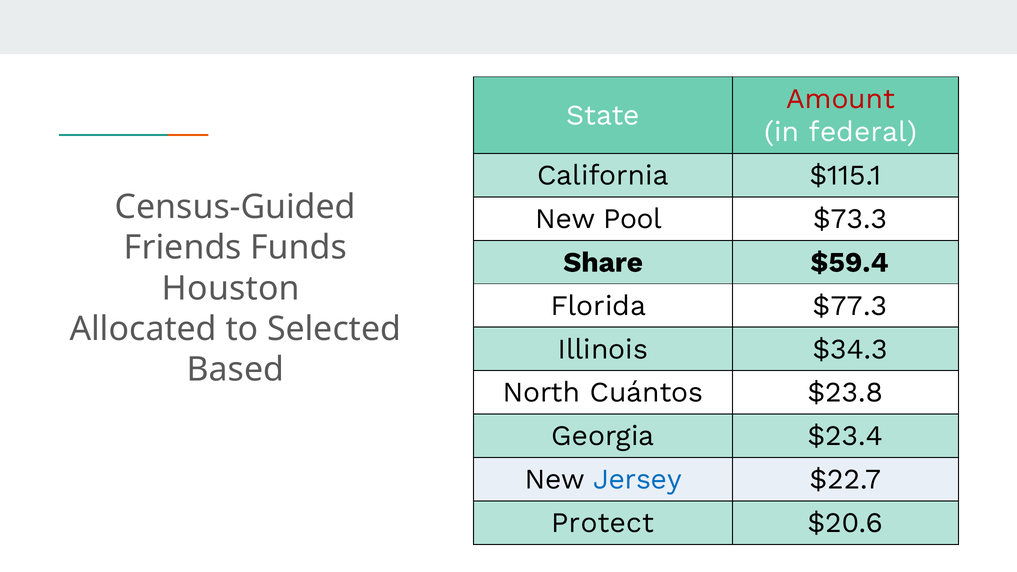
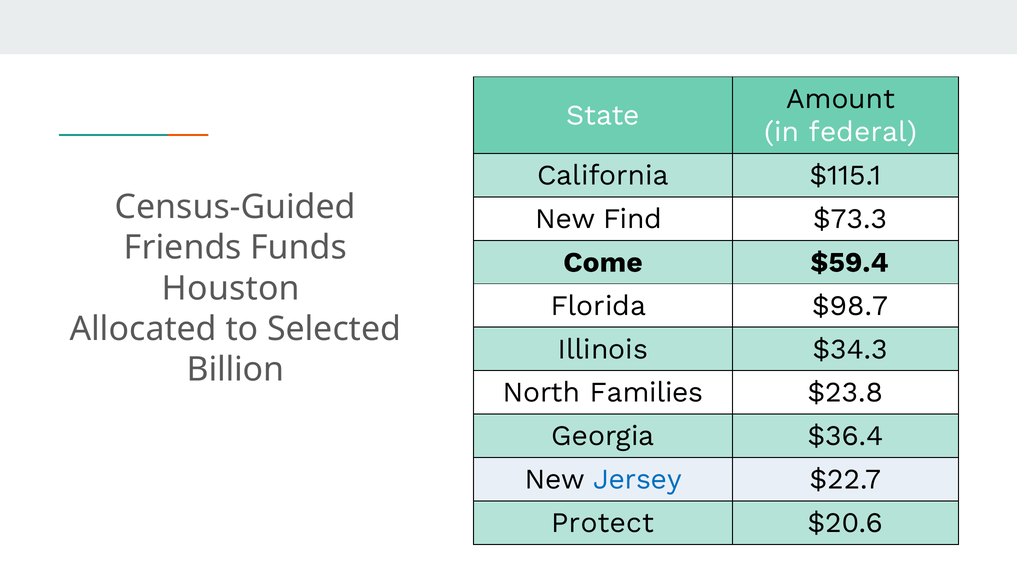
Amount colour: red -> black
Pool: Pool -> Find
Share: Share -> Come
$77.3: $77.3 -> $98.7
Based: Based -> Billion
Cuántos: Cuántos -> Families
$23.4: $23.4 -> $36.4
